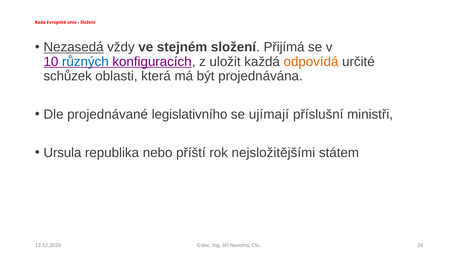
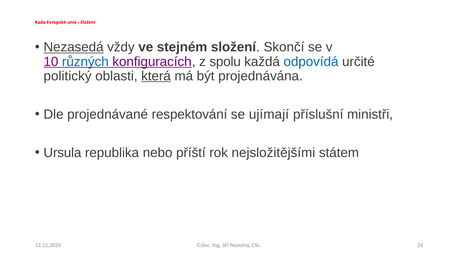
Přijímá: Přijímá -> Skončí
uložit: uložit -> spolu
odpovídá colour: orange -> blue
schůzek: schůzek -> politický
která underline: none -> present
legislativního: legislativního -> respektování
